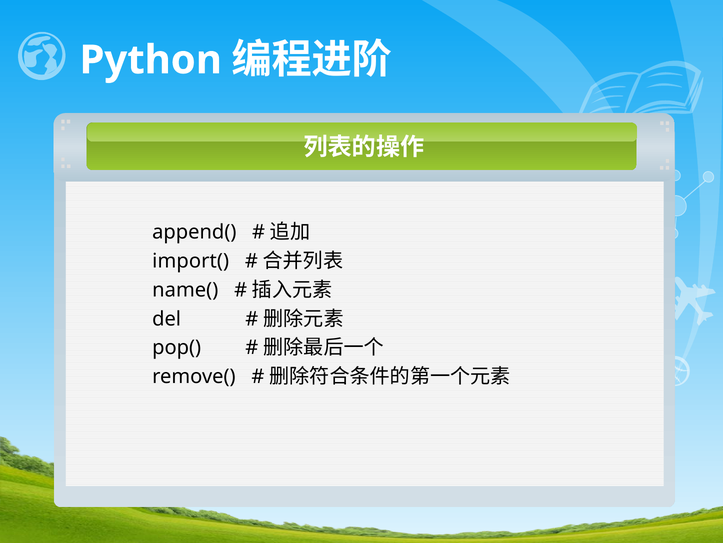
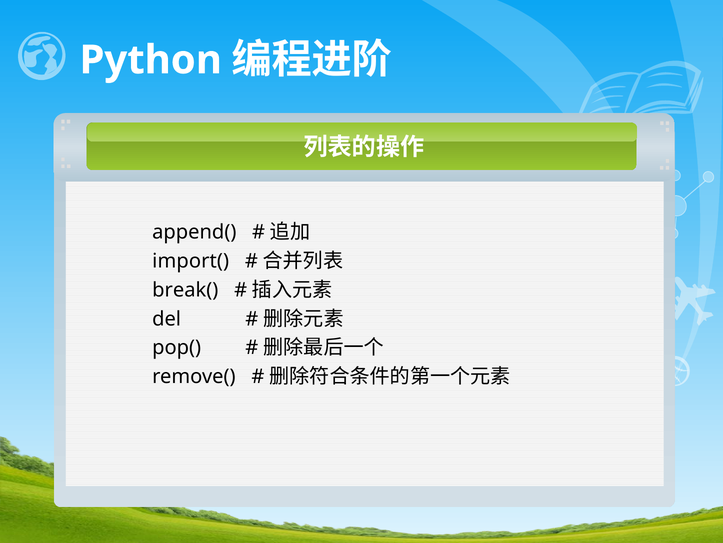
name(: name( -> break(
